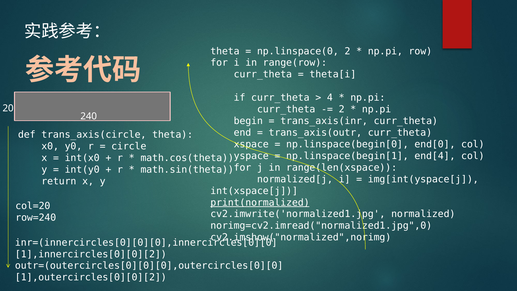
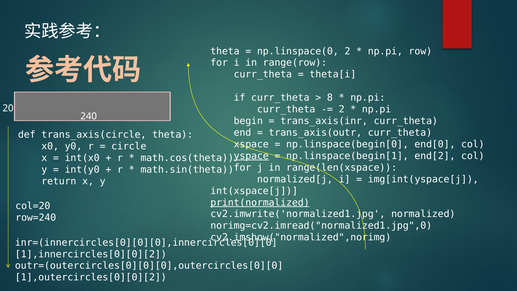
4: 4 -> 8
yspace underline: none -> present
end[4: end[4 -> end[2
